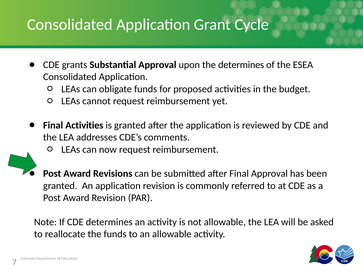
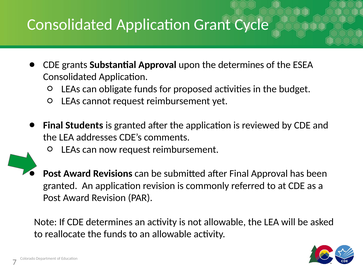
Final Activities: Activities -> Students
